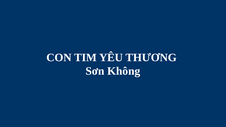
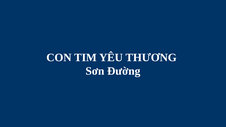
Không: Không -> Đường
